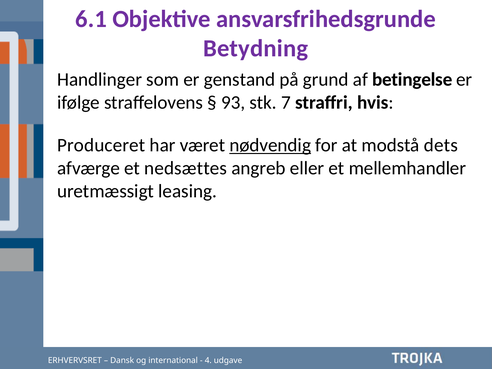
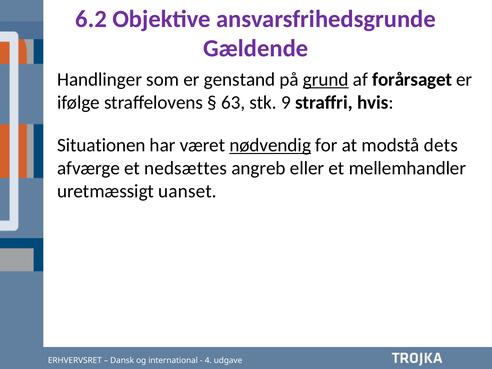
6.1: 6.1 -> 6.2
Betydning: Betydning -> Gældende
grund underline: none -> present
betingelse: betingelse -> forårsaget
93: 93 -> 63
7: 7 -> 9
Produceret: Produceret -> Situationen
leasing: leasing -> uanset
